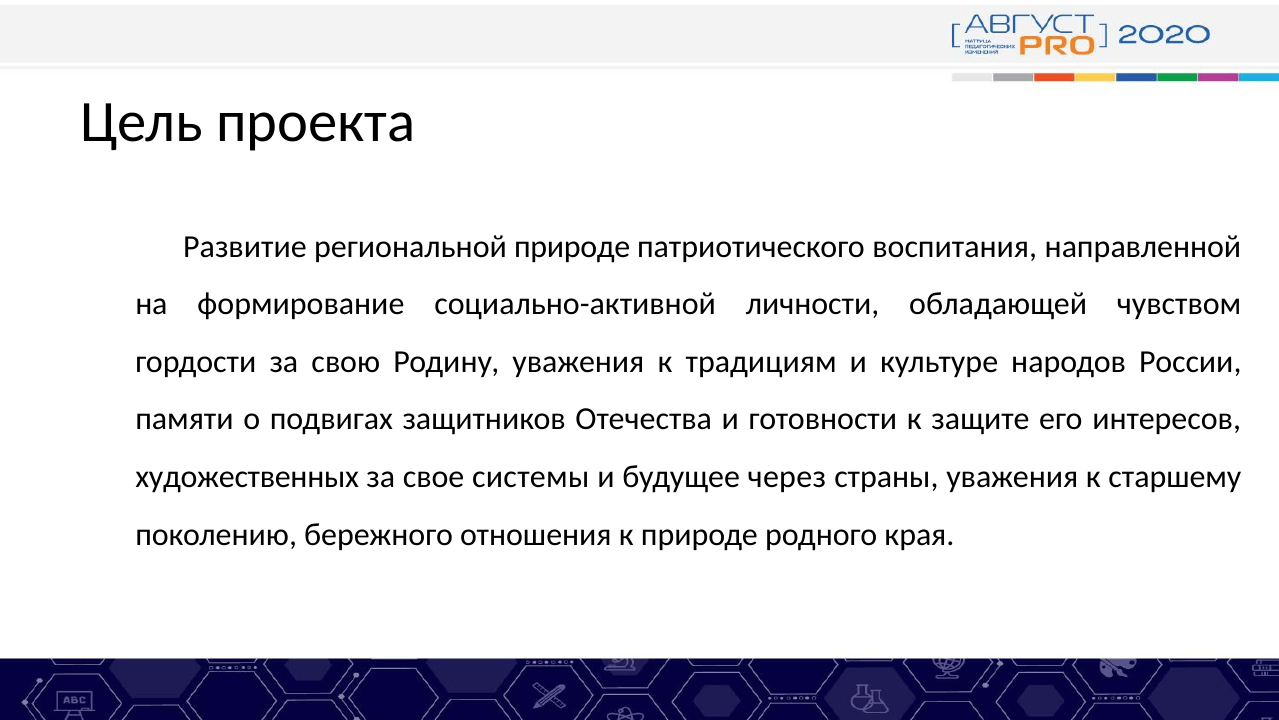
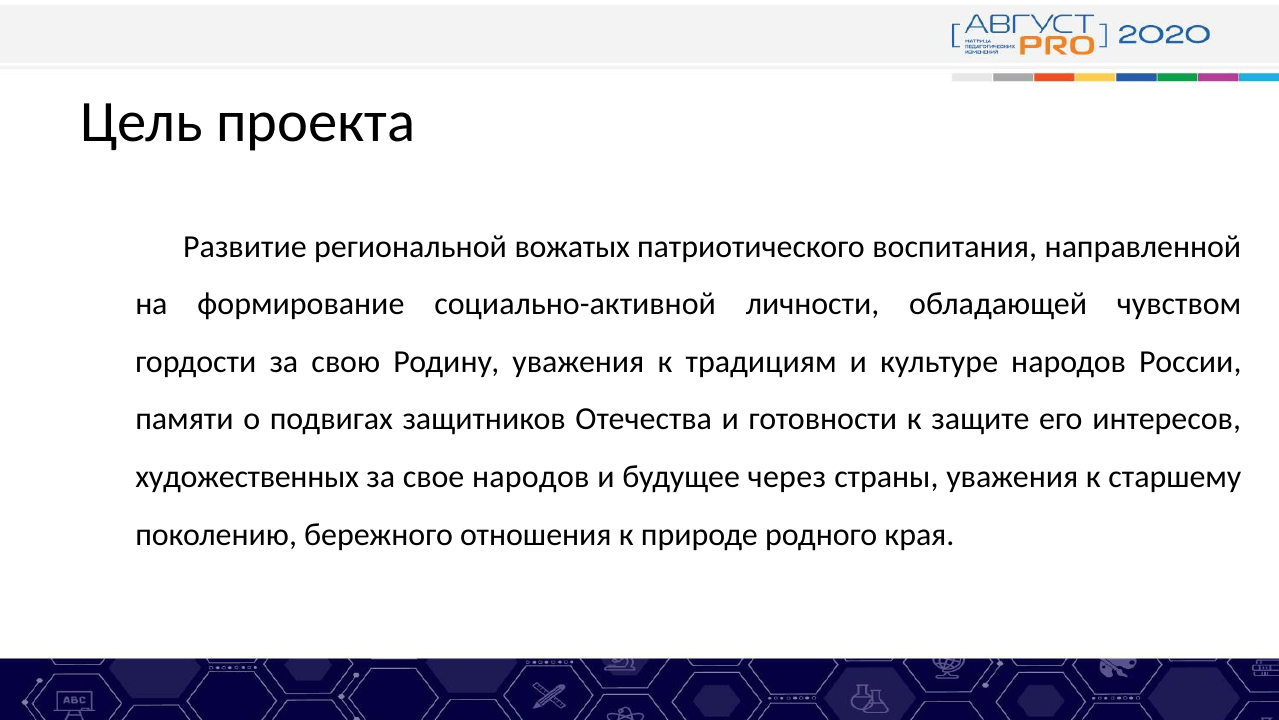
региональной природе: природе -> вожатых
свое системы: системы -> народов
